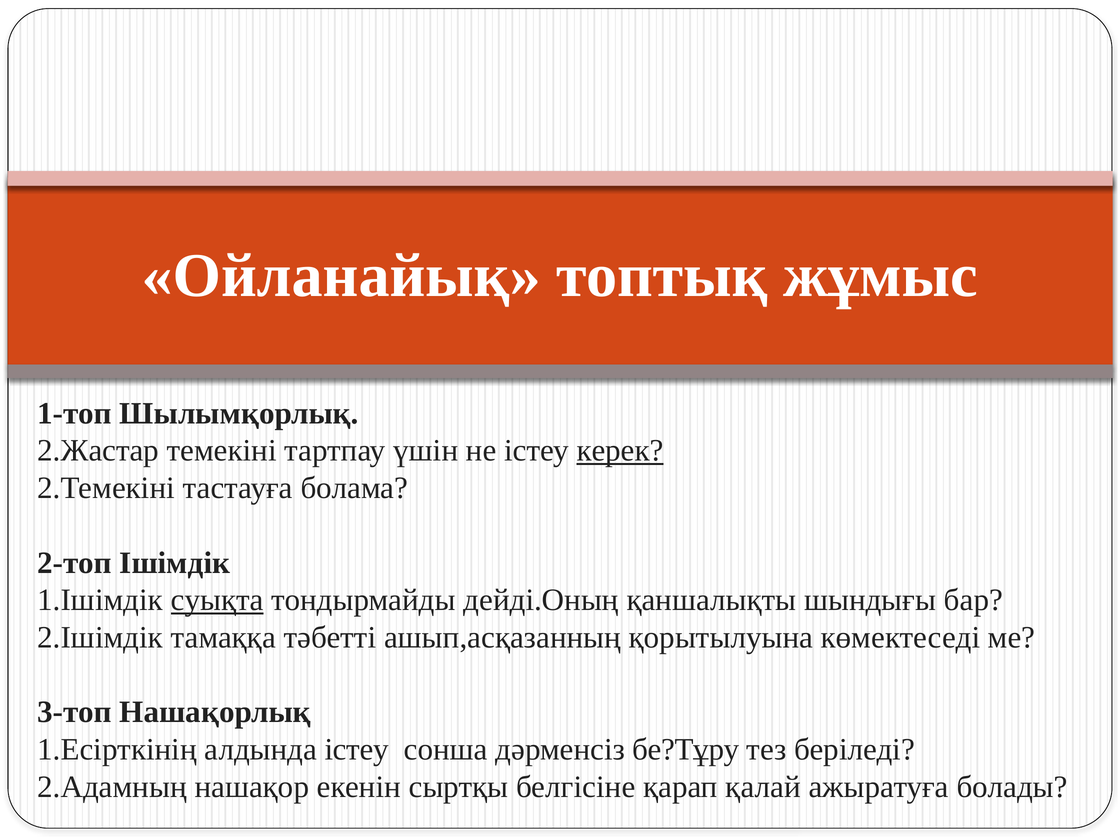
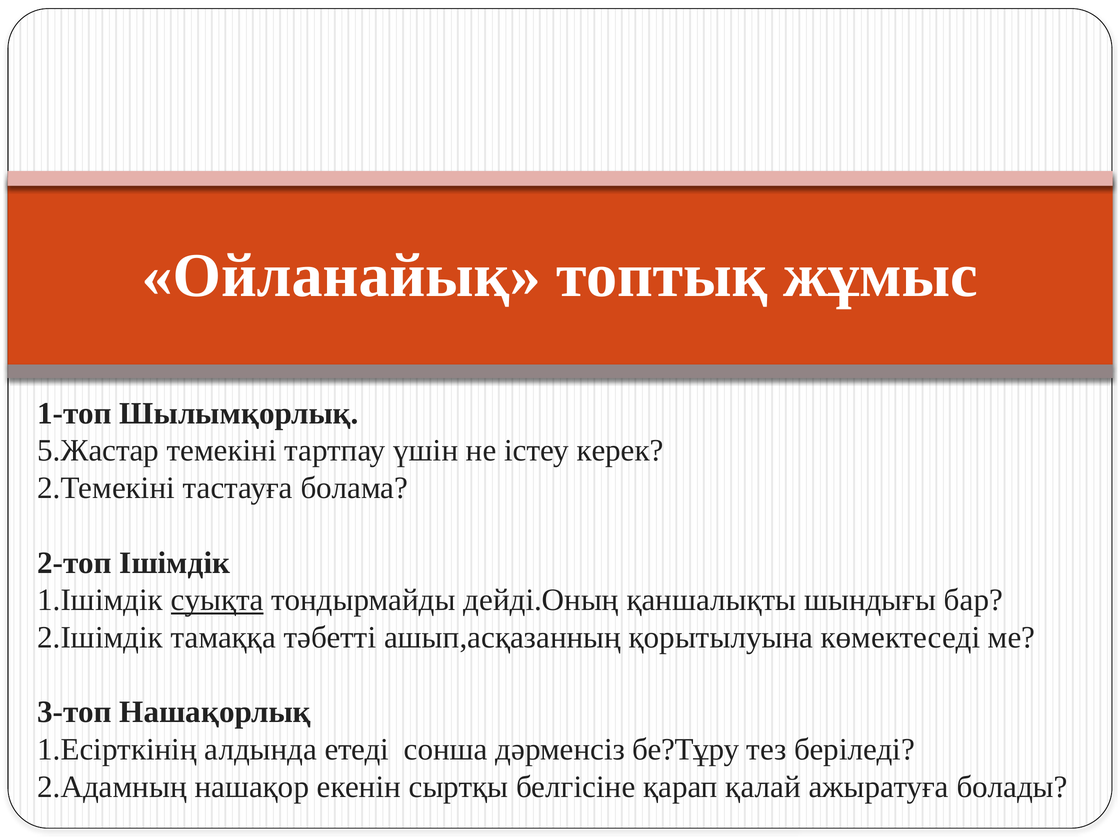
2.Жастар: 2.Жастар -> 5.Жастар
керек underline: present -> none
алдында істеу: істеу -> етеді
